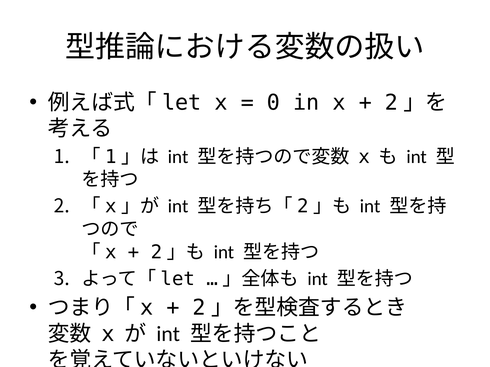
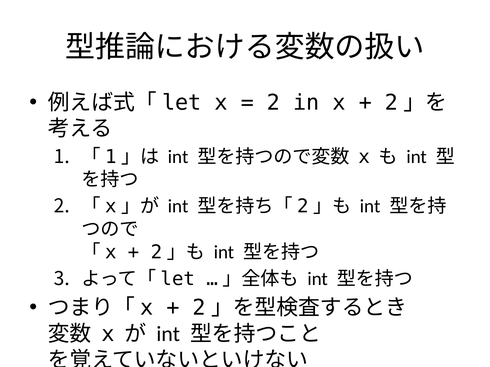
0 at (273, 103): 0 -> 2
